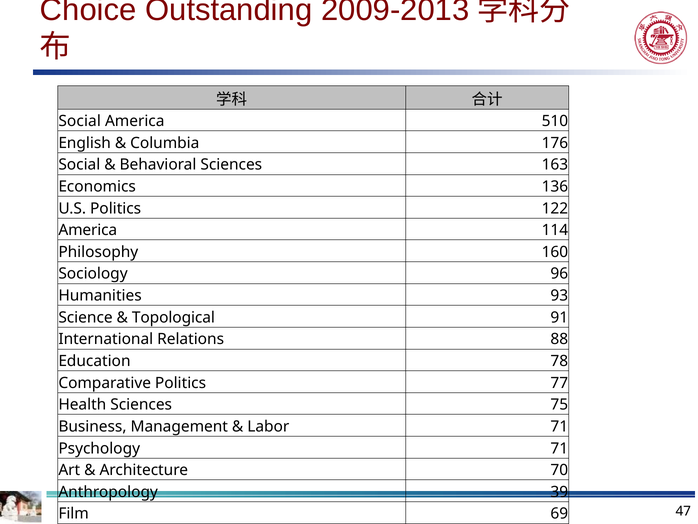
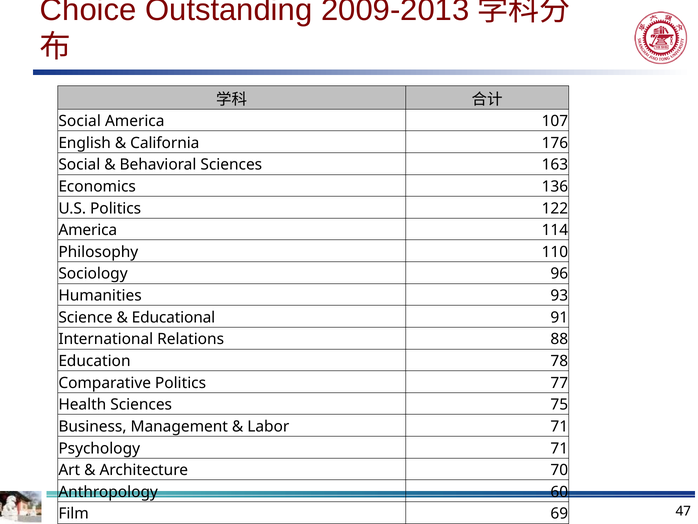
510: 510 -> 107
Columbia: Columbia -> California
160: 160 -> 110
Topological: Topological -> Educational
39: 39 -> 60
